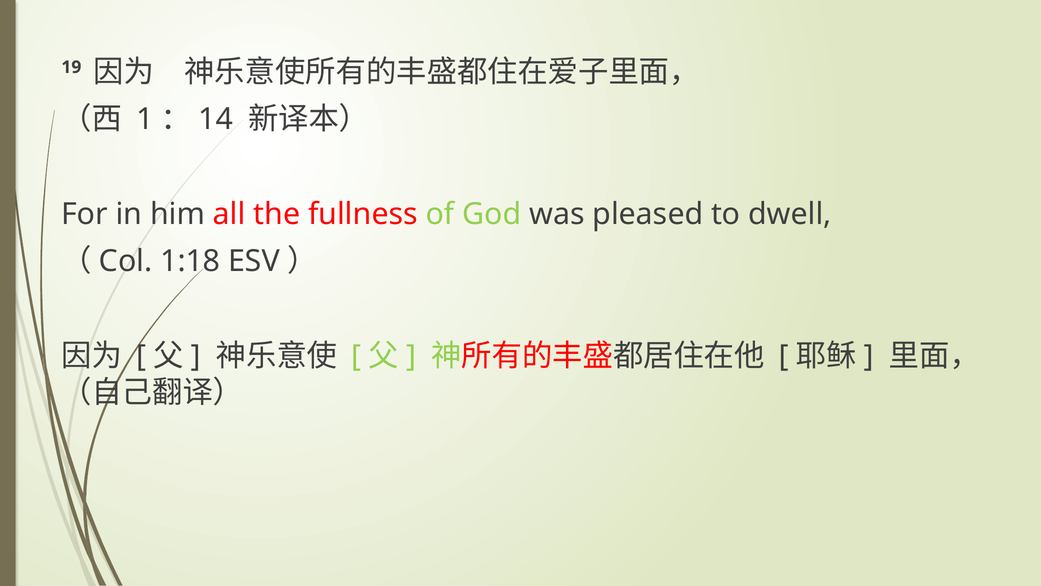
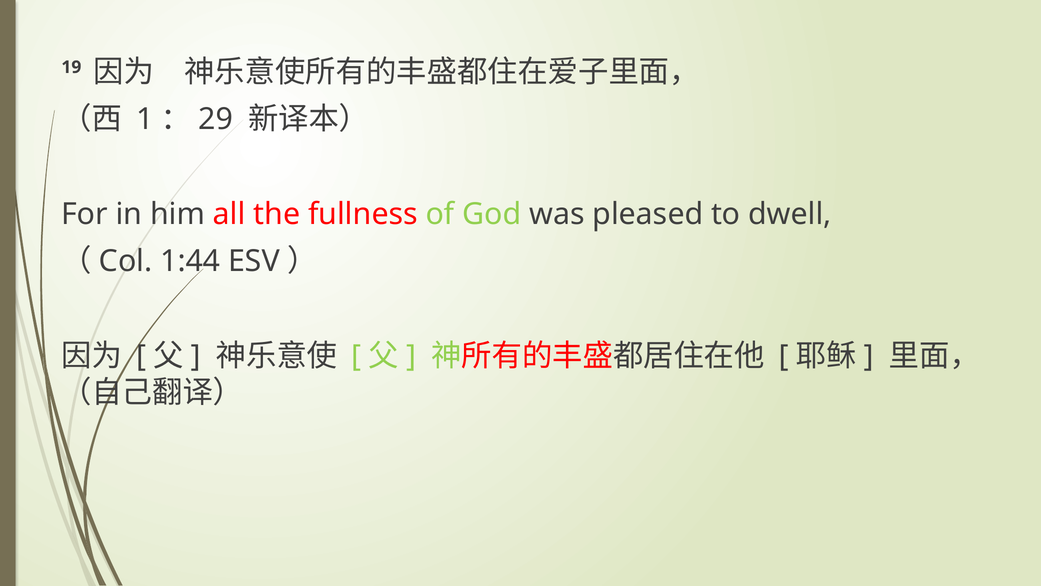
14: 14 -> 29
1:18: 1:18 -> 1:44
